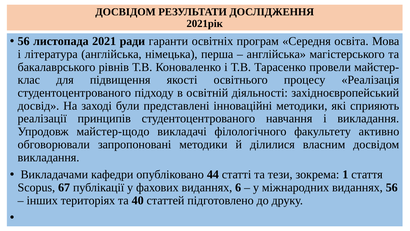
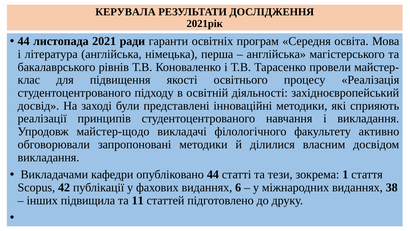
ДОСВІДОМ at (126, 12): ДОСВІДОМ -> КЕРУВАЛА
56 at (24, 41): 56 -> 44
67: 67 -> 42
виданнях 56: 56 -> 38
територіях: територіях -> підвищила
40: 40 -> 11
